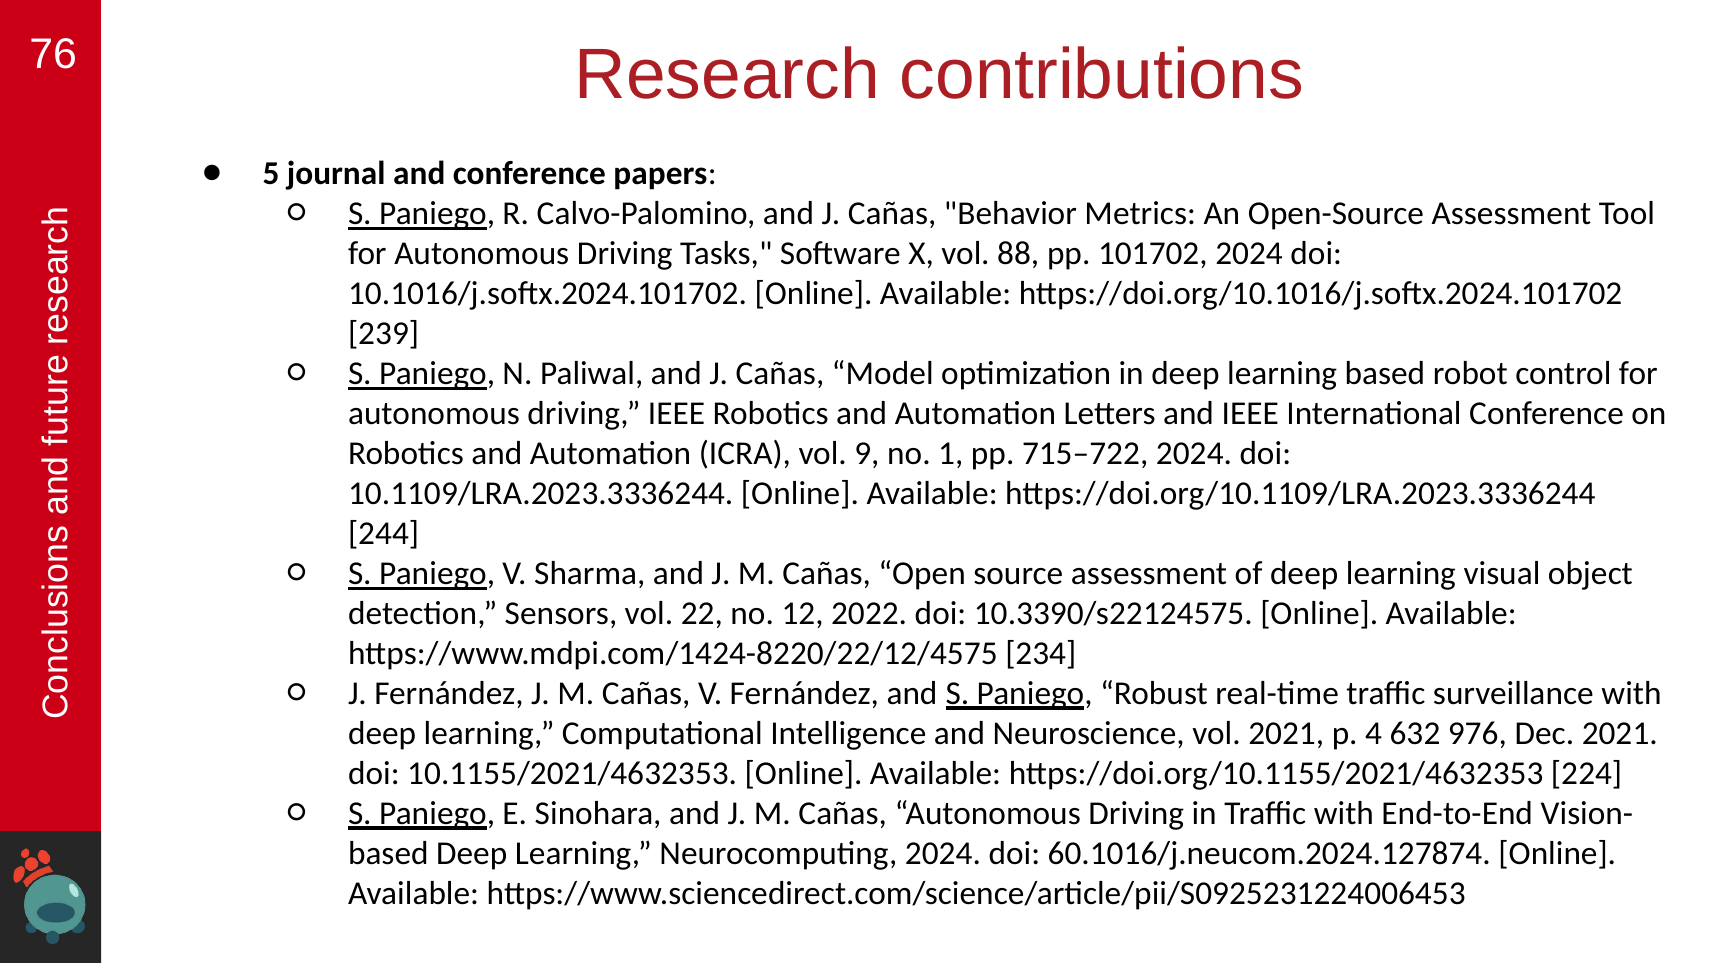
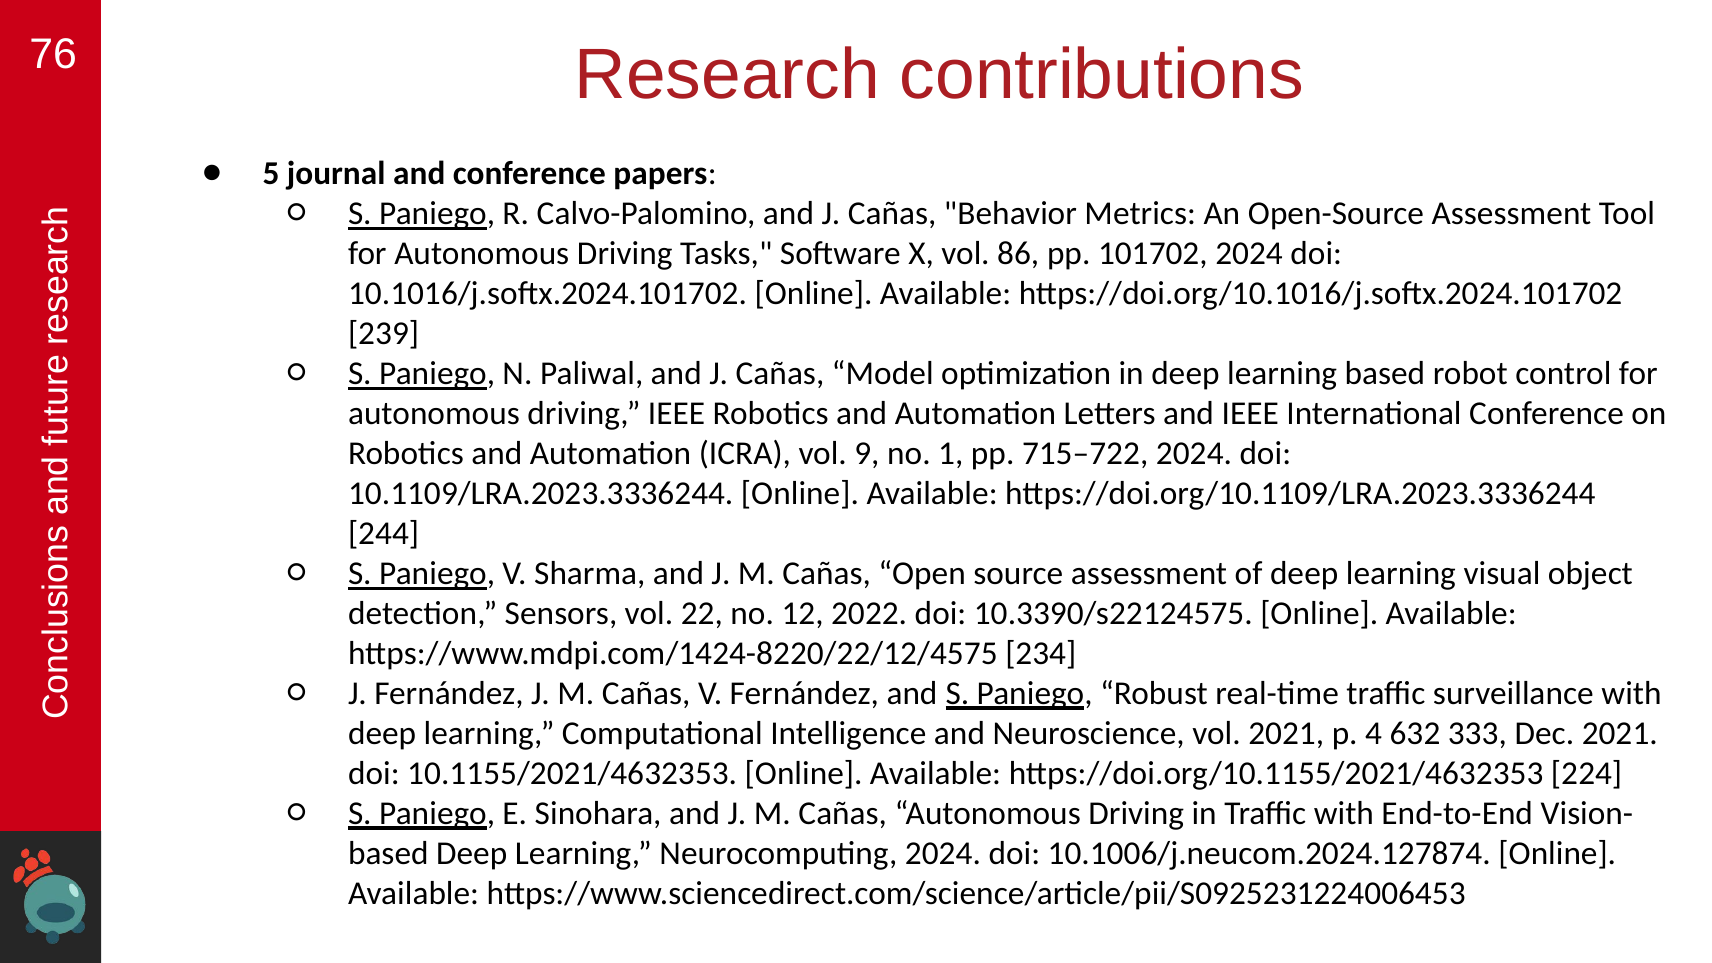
88: 88 -> 86
976: 976 -> 333
60.1016/j.neucom.2024.127874: 60.1016/j.neucom.2024.127874 -> 10.1006/j.neucom.2024.127874
